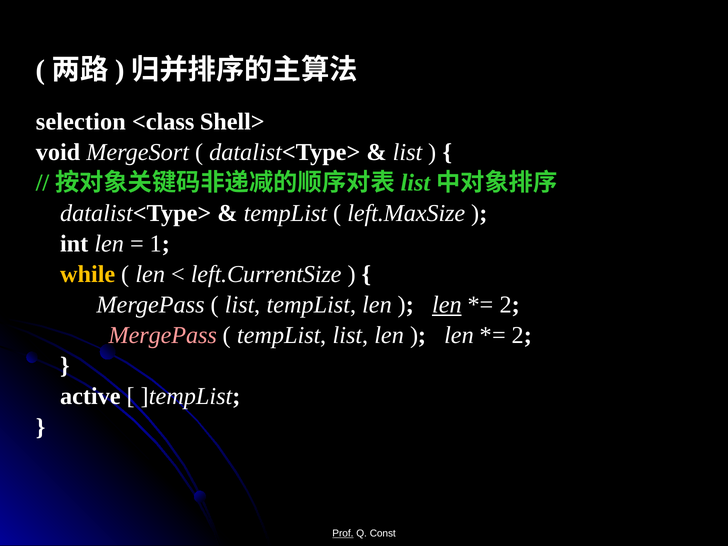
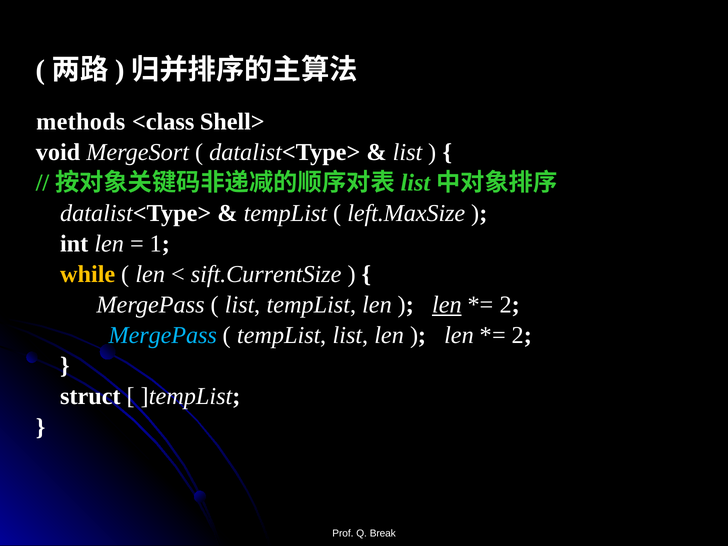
selection: selection -> methods
left.CurrentSize: left.CurrentSize -> sift.CurrentSize
MergePass at (163, 335) colour: pink -> light blue
active: active -> struct
Prof underline: present -> none
Const: Const -> Break
